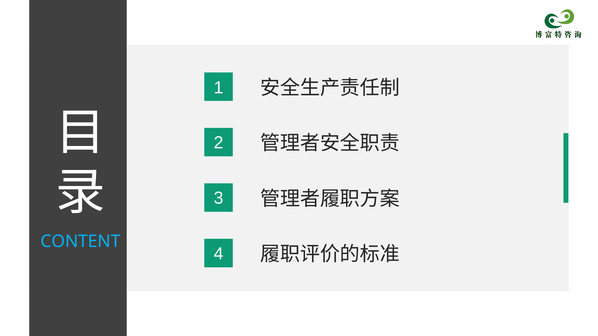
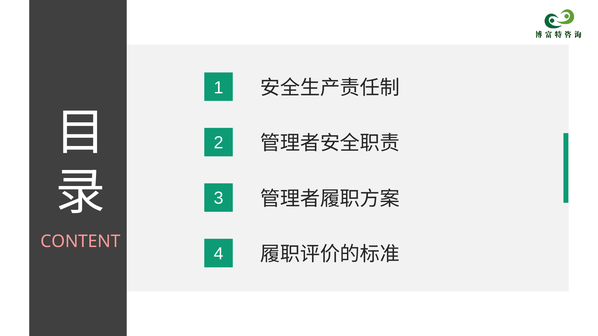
CONTENT colour: light blue -> pink
